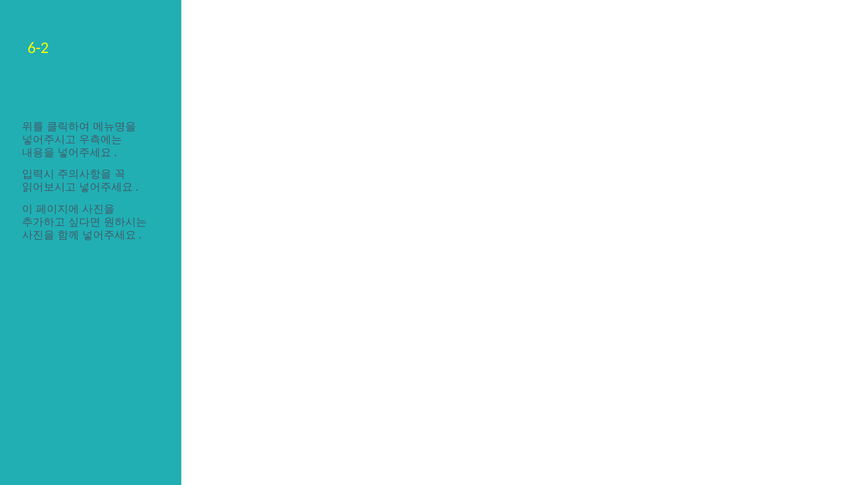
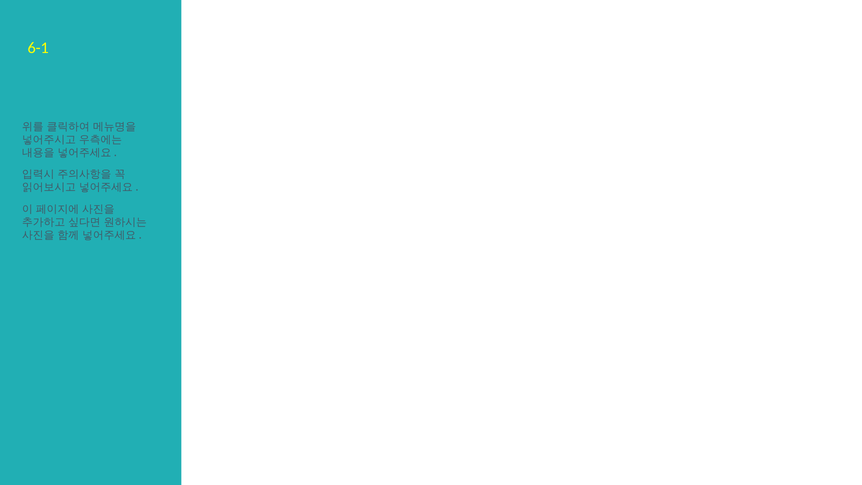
6-2: 6-2 -> 6-1
